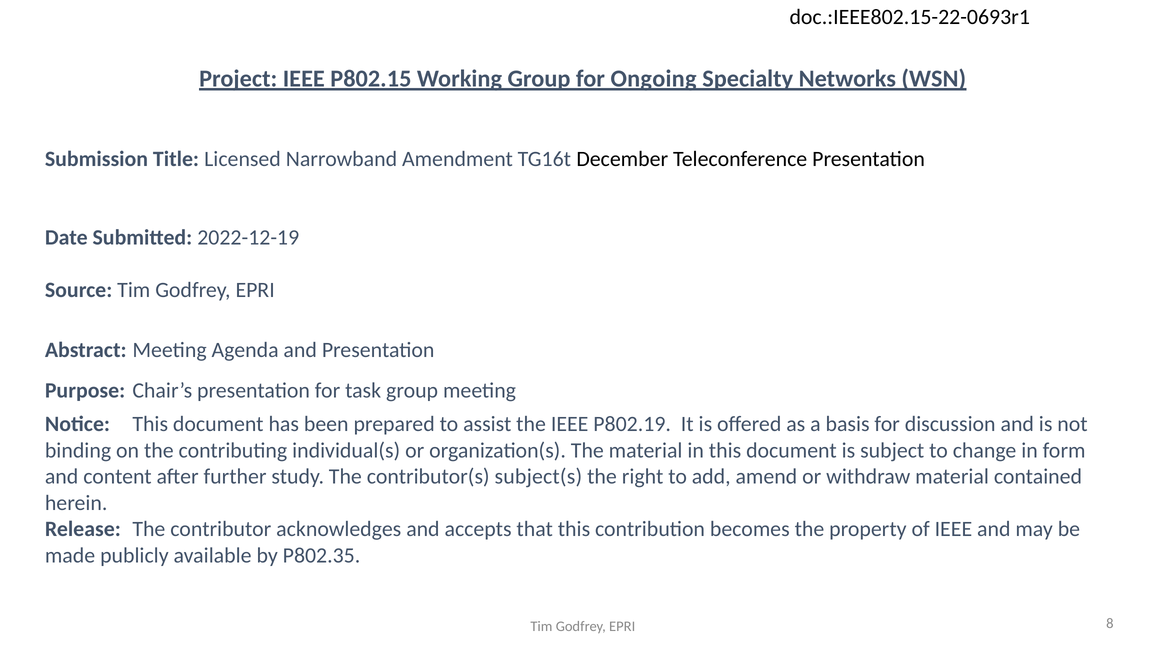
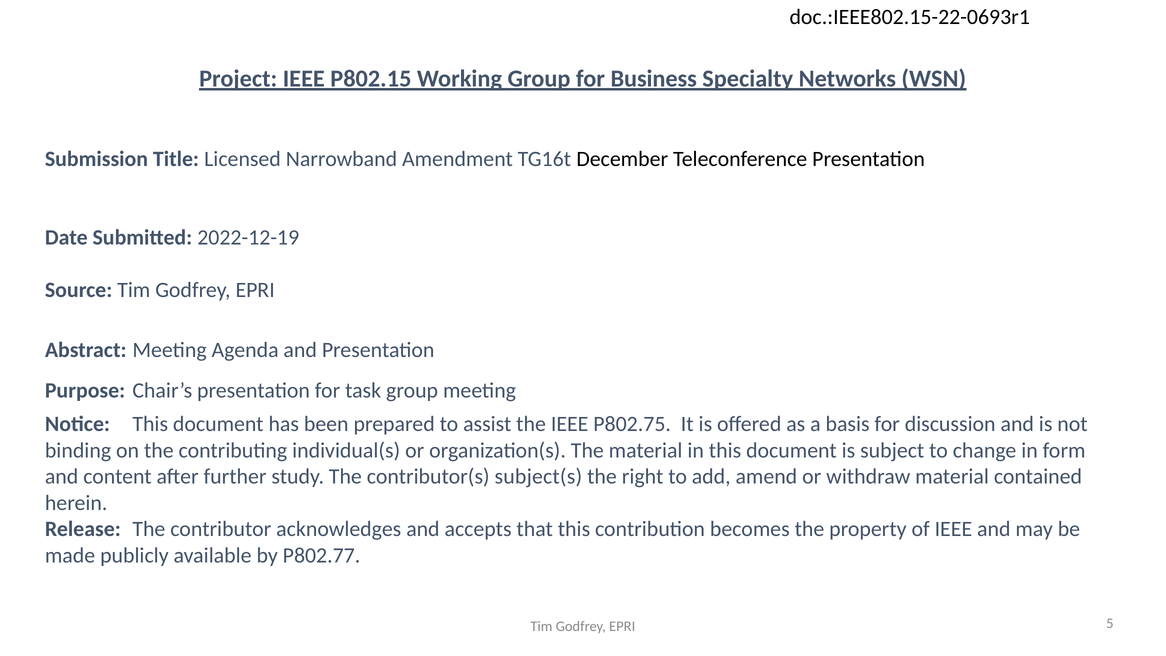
Ongoing: Ongoing -> Business
P802.19: P802.19 -> P802.75
P802.35: P802.35 -> P802.77
8: 8 -> 5
